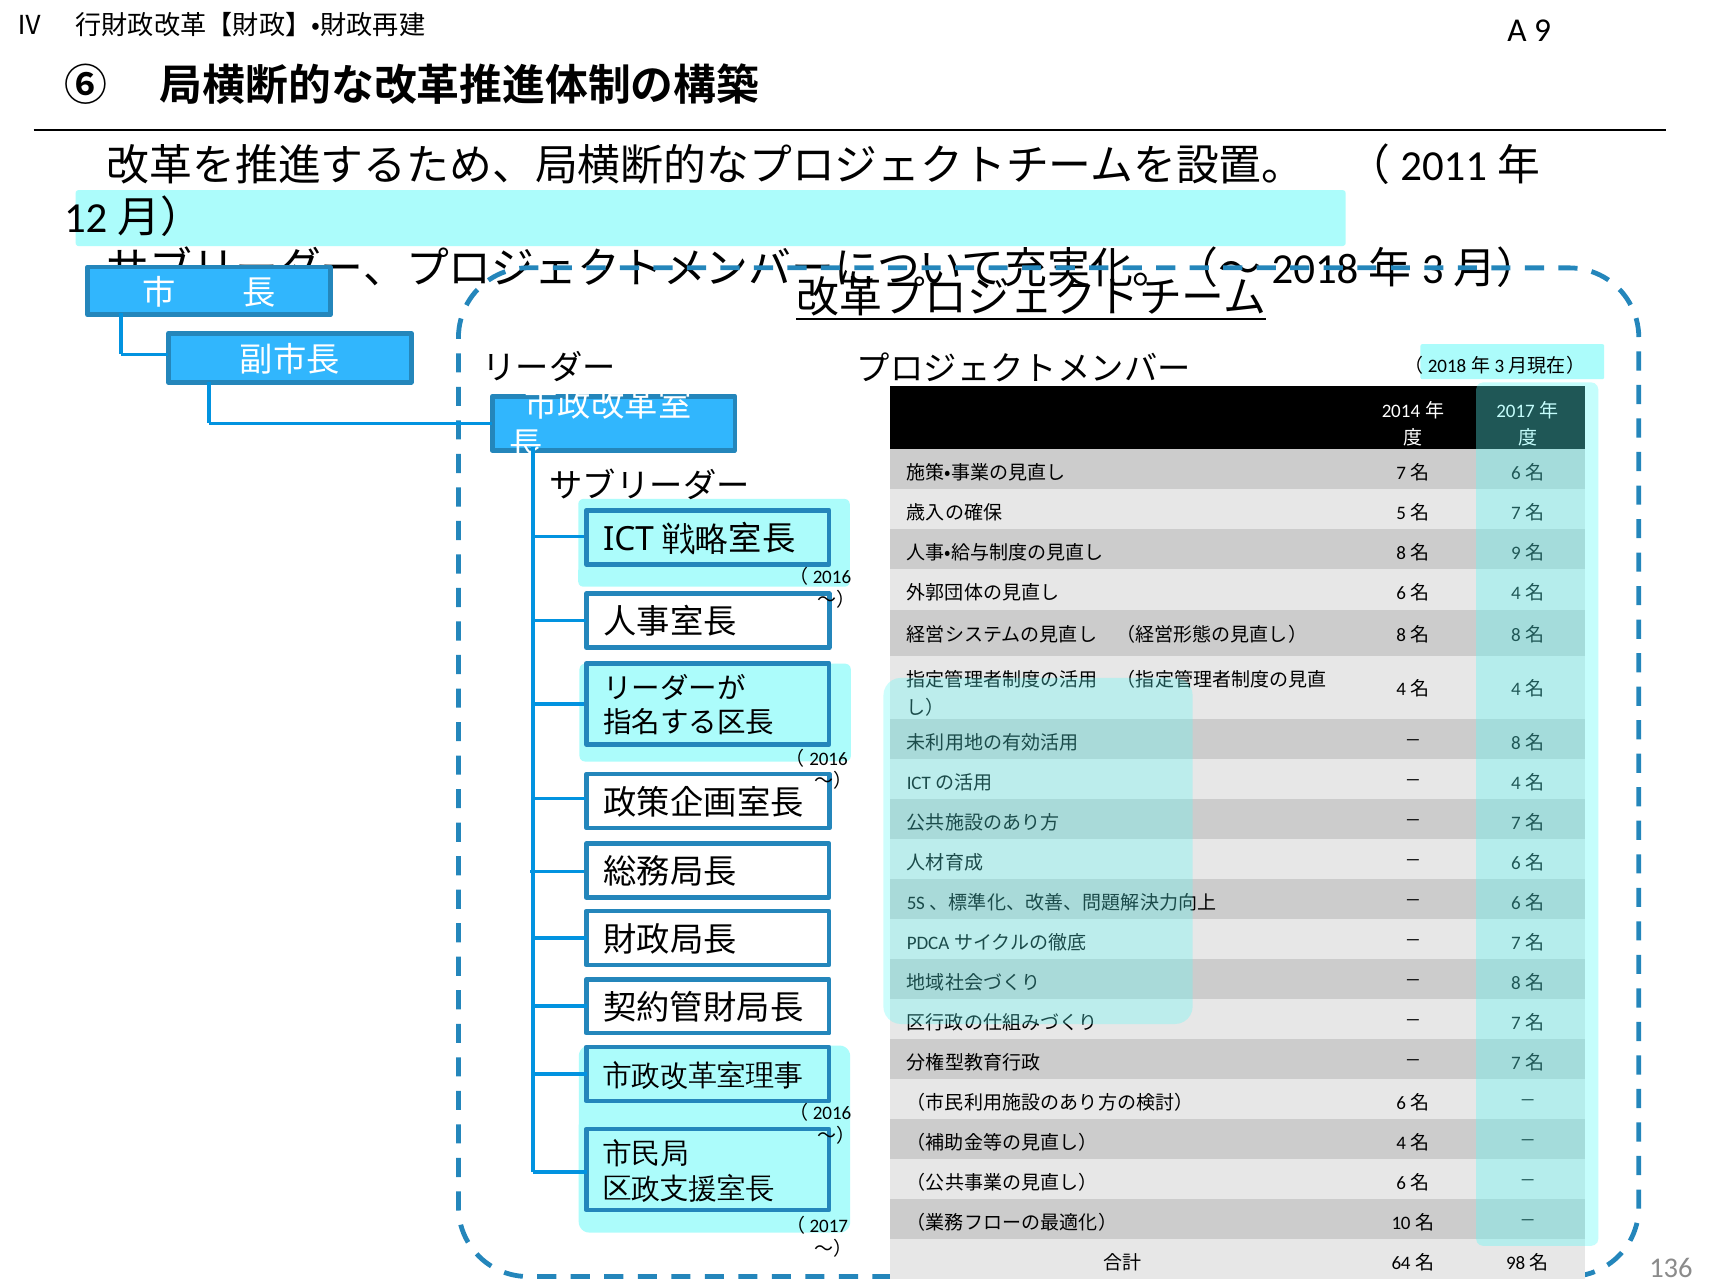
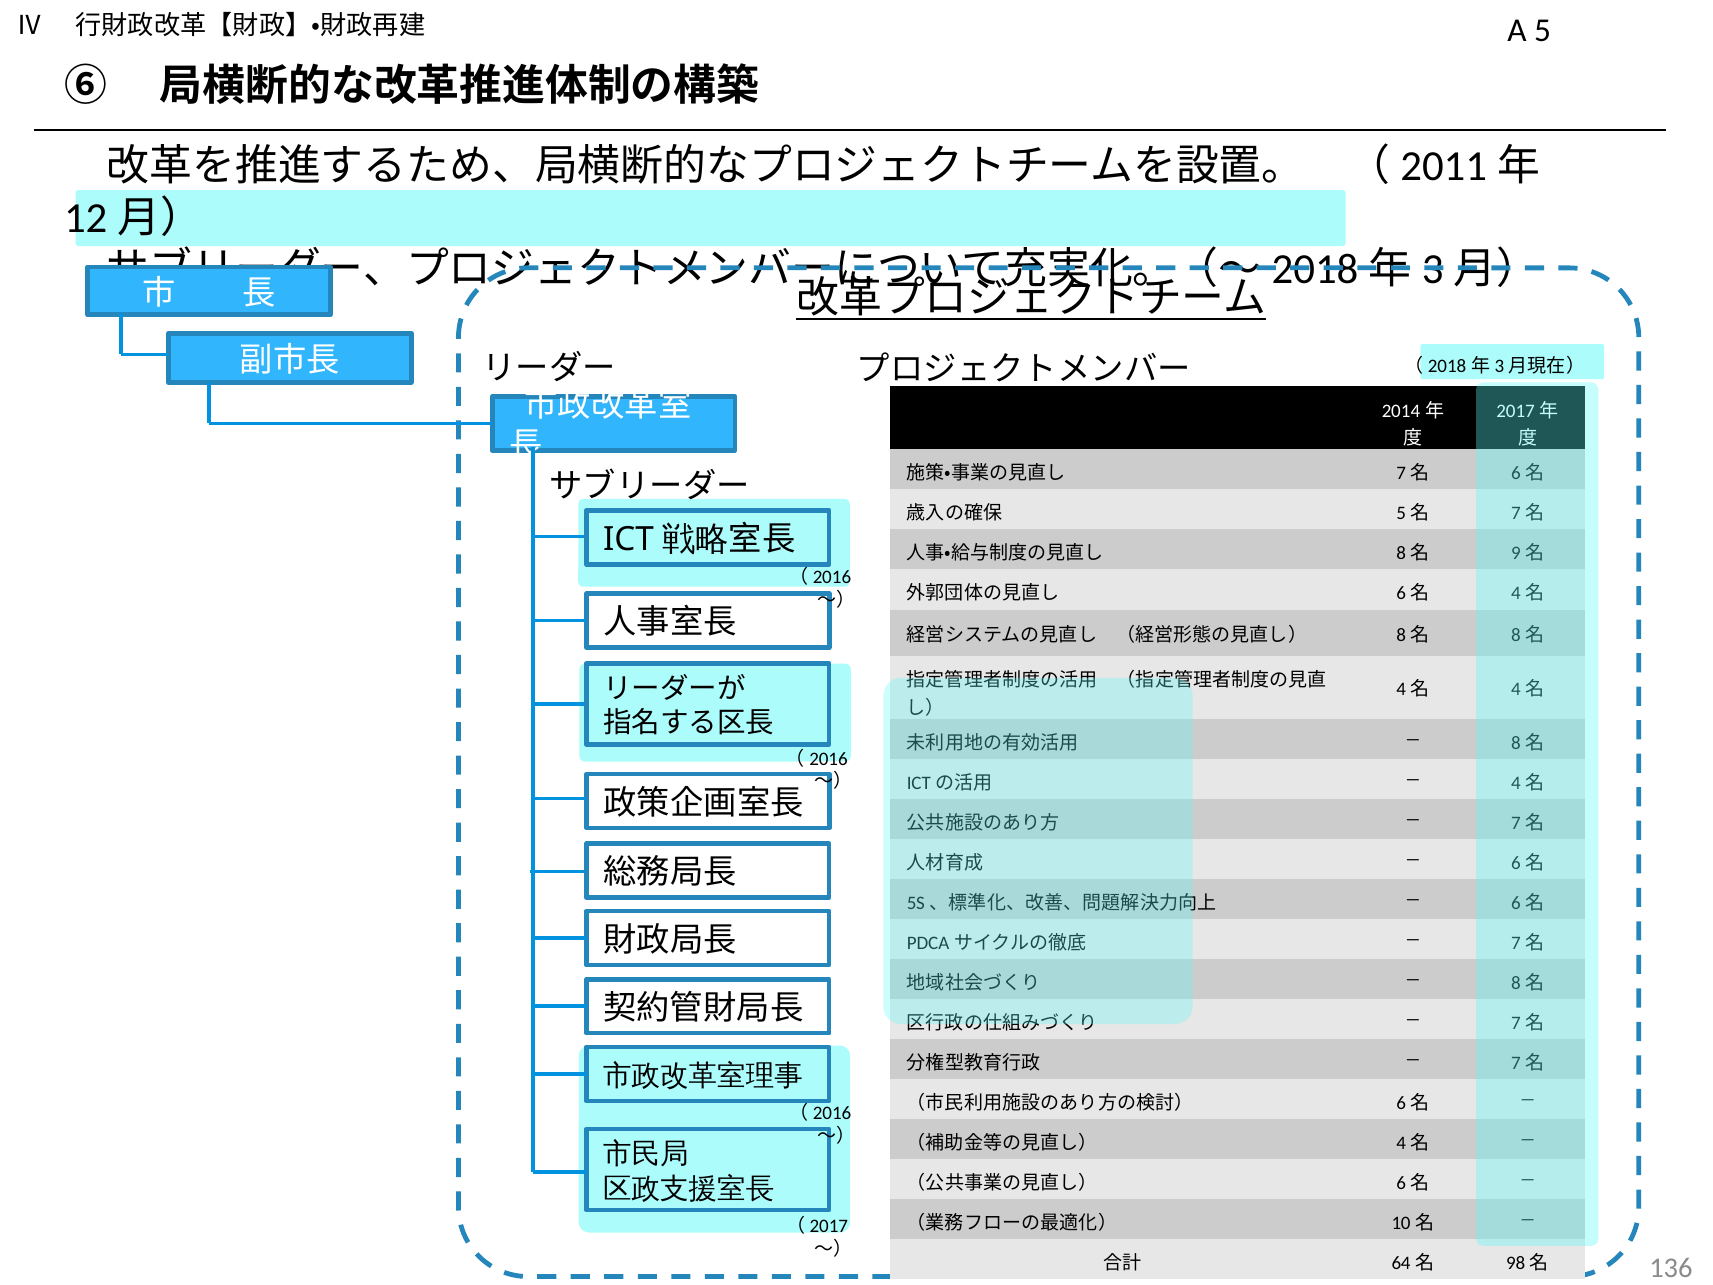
9: 9 -> 5
